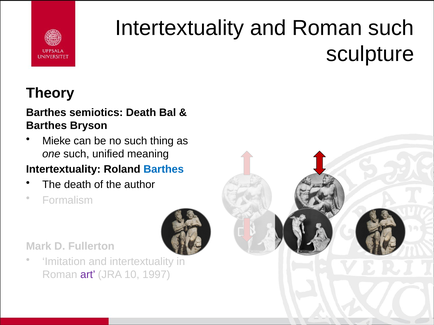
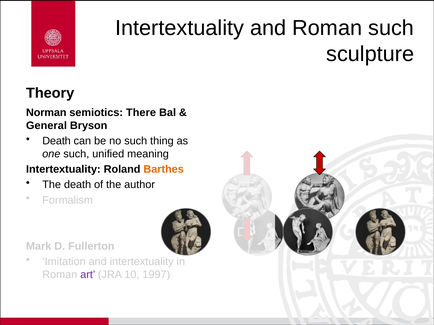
Barthes at (46, 113): Barthes -> Norman
semiotics Death: Death -> There
Barthes at (46, 126): Barthes -> General
Mieke at (57, 141): Mieke -> Death
Barthes at (164, 170) colour: blue -> orange
